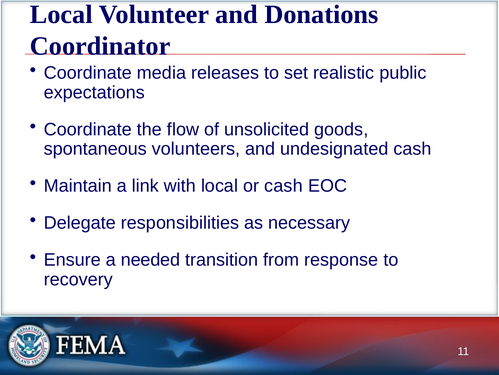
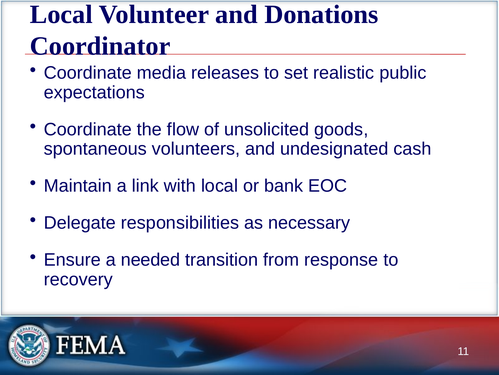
or cash: cash -> bank
